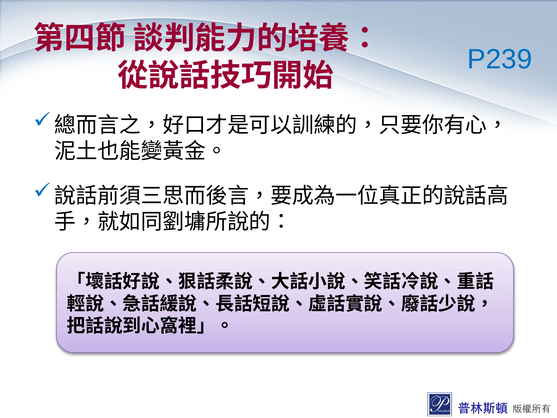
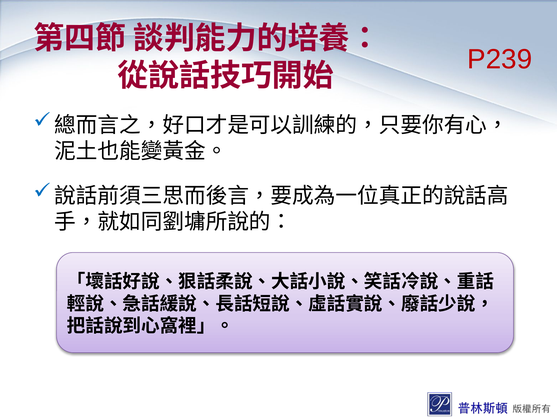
P239 colour: blue -> red
